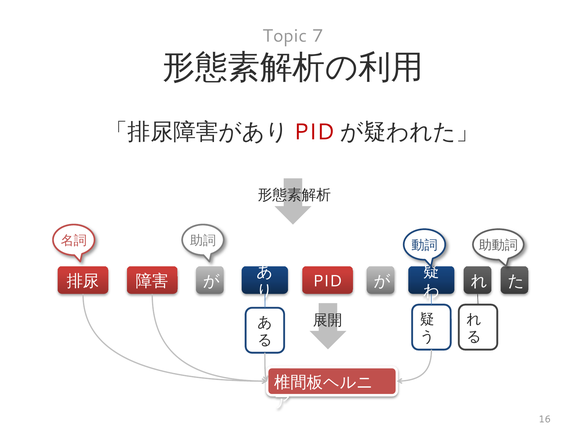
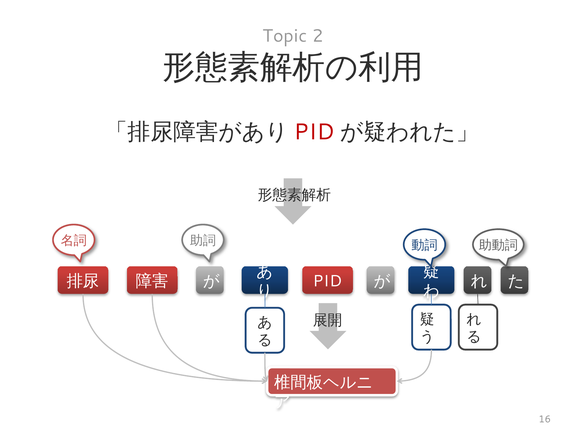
7: 7 -> 2
